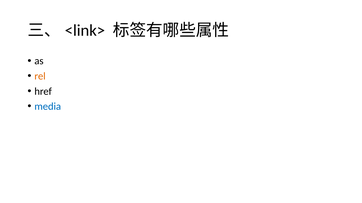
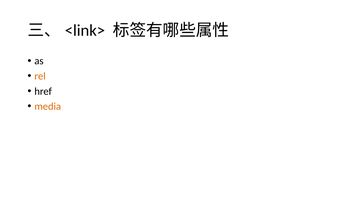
media colour: blue -> orange
